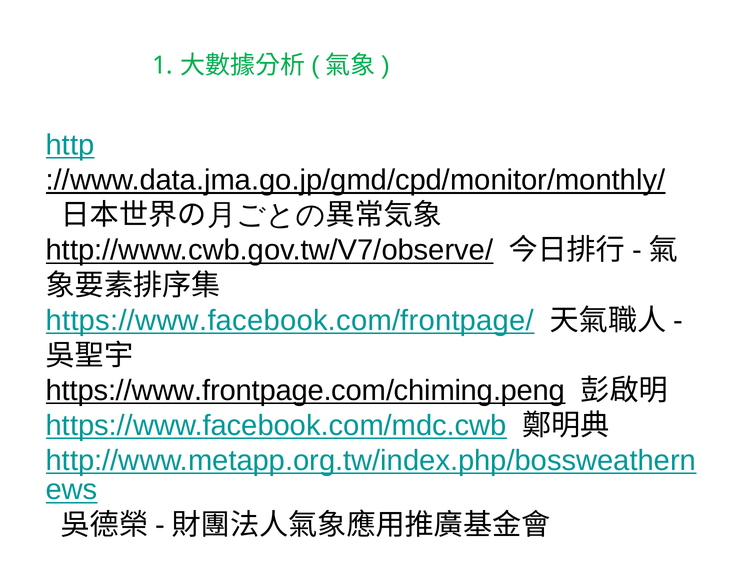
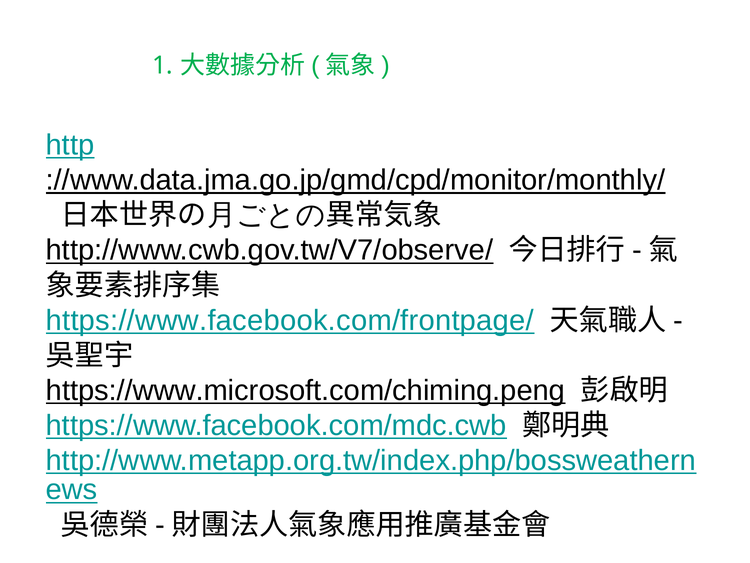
https://www.frontpage.com/chiming.peng: https://www.frontpage.com/chiming.peng -> https://www.microsoft.com/chiming.peng
